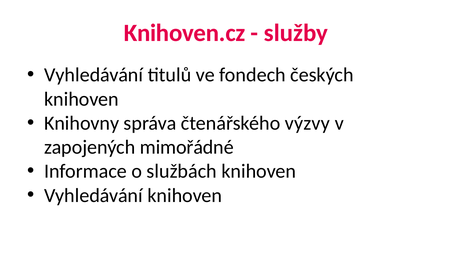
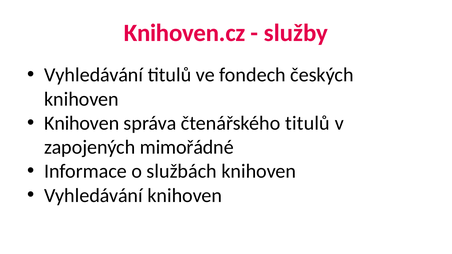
Knihovny at (82, 123): Knihovny -> Knihoven
čtenářského výzvy: výzvy -> titulů
